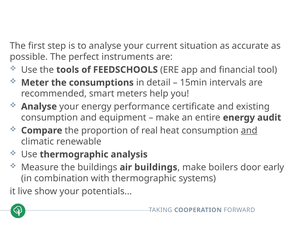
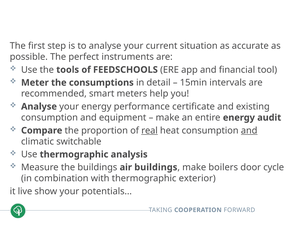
real underline: none -> present
renewable: renewable -> switchable
early: early -> cycle
systems: systems -> exterior
